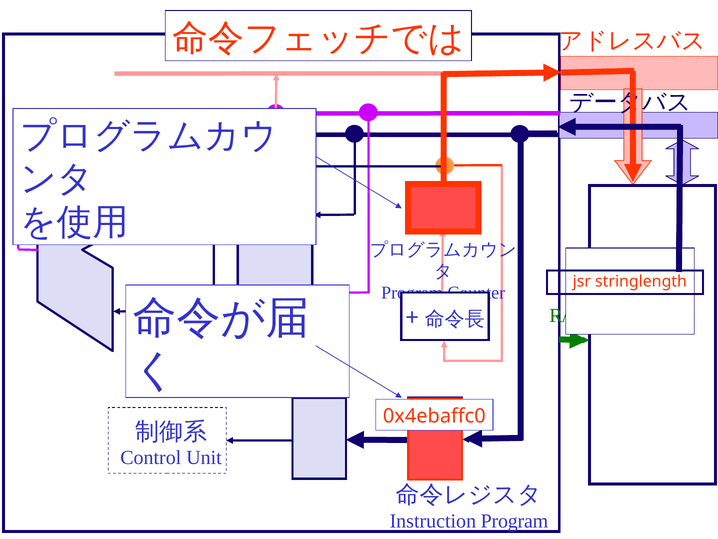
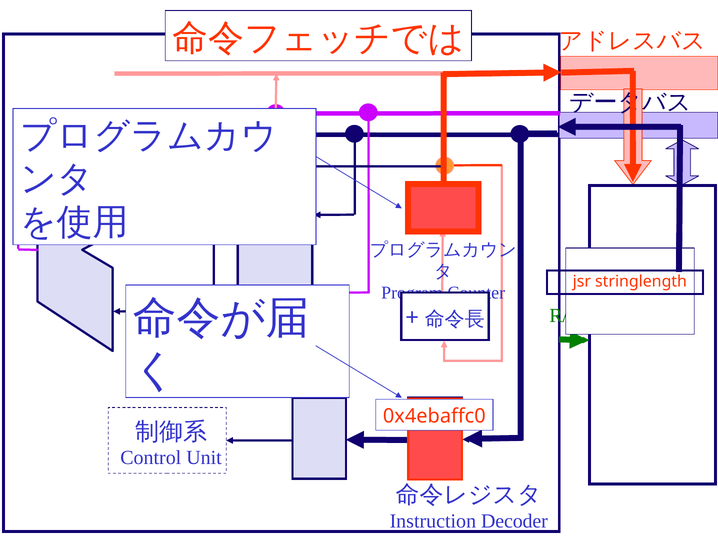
Instruction Program: Program -> Decoder
